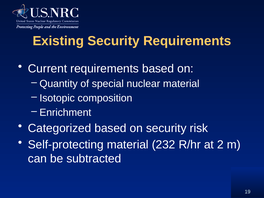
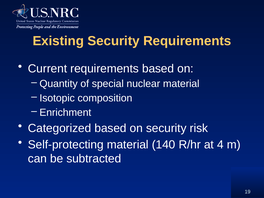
232: 232 -> 140
2: 2 -> 4
